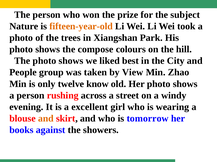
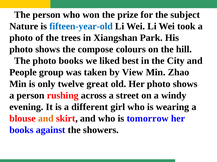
fifteen-year-old colour: orange -> blue
The photo shows: shows -> books
know: know -> great
excellent: excellent -> different
